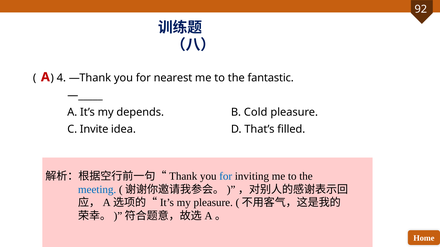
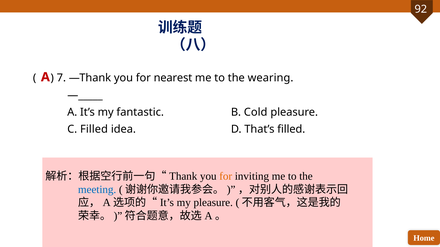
4: 4 -> 7
fantastic: fantastic -> wearing
depends: depends -> fantastic
C Invite: Invite -> Filled
for at (226, 177) colour: blue -> orange
